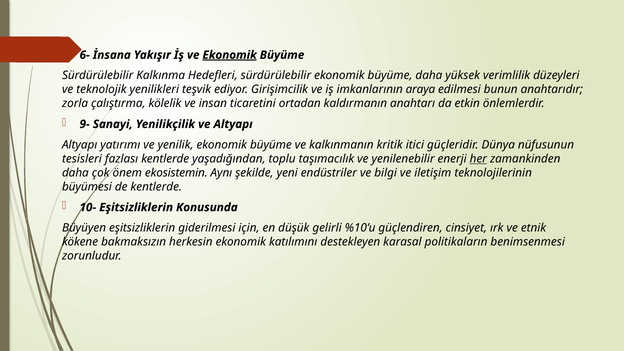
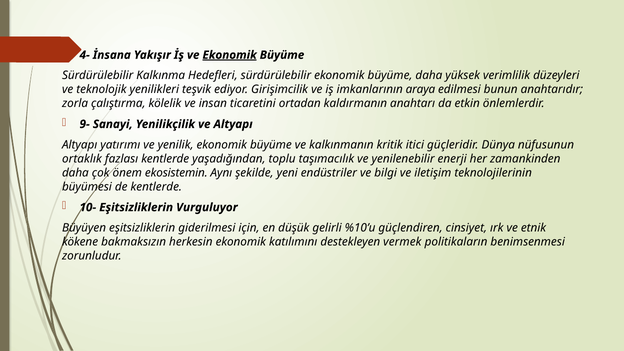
6-: 6- -> 4-
tesisleri: tesisleri -> ortaklık
her underline: present -> none
Konusunda: Konusunda -> Vurguluyor
karasal: karasal -> vermek
